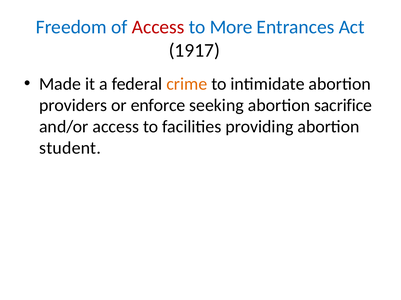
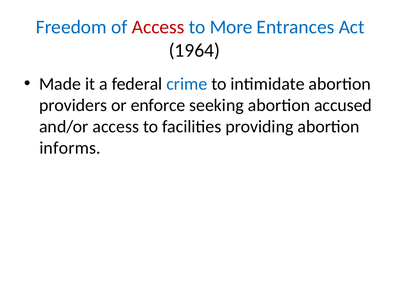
1917: 1917 -> 1964
crime colour: orange -> blue
sacrifice: sacrifice -> accused
student: student -> informs
